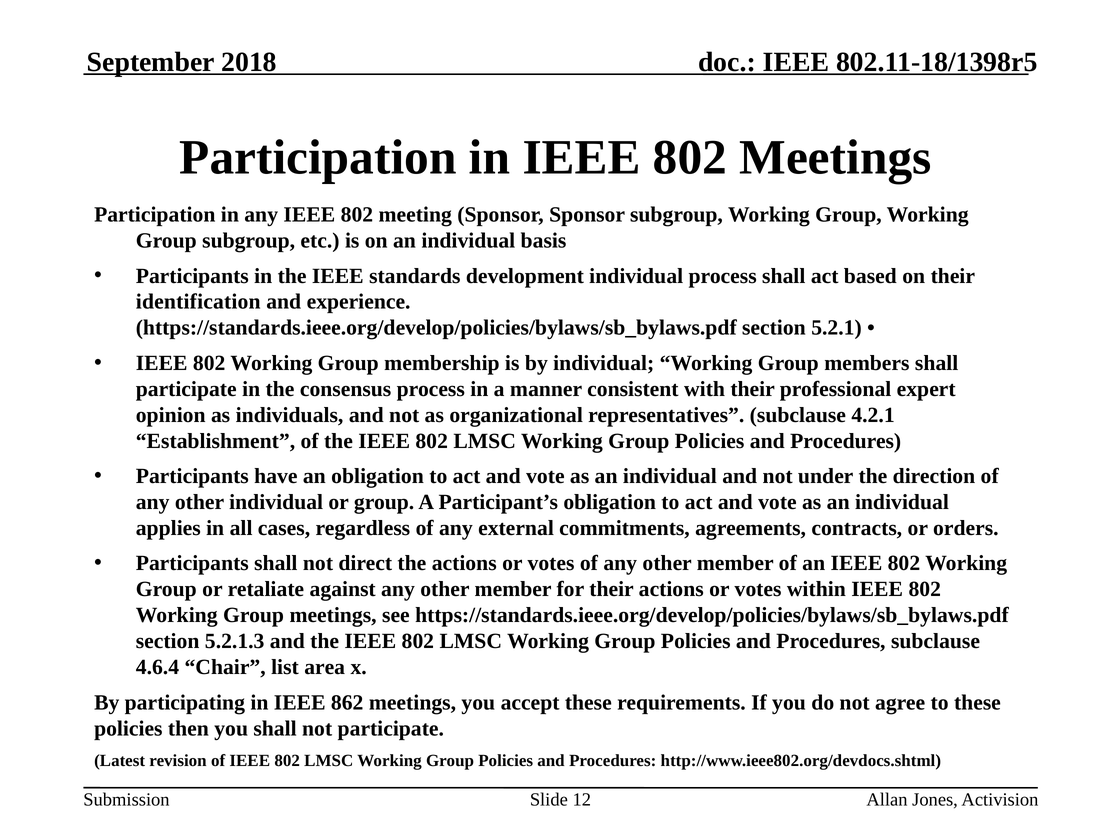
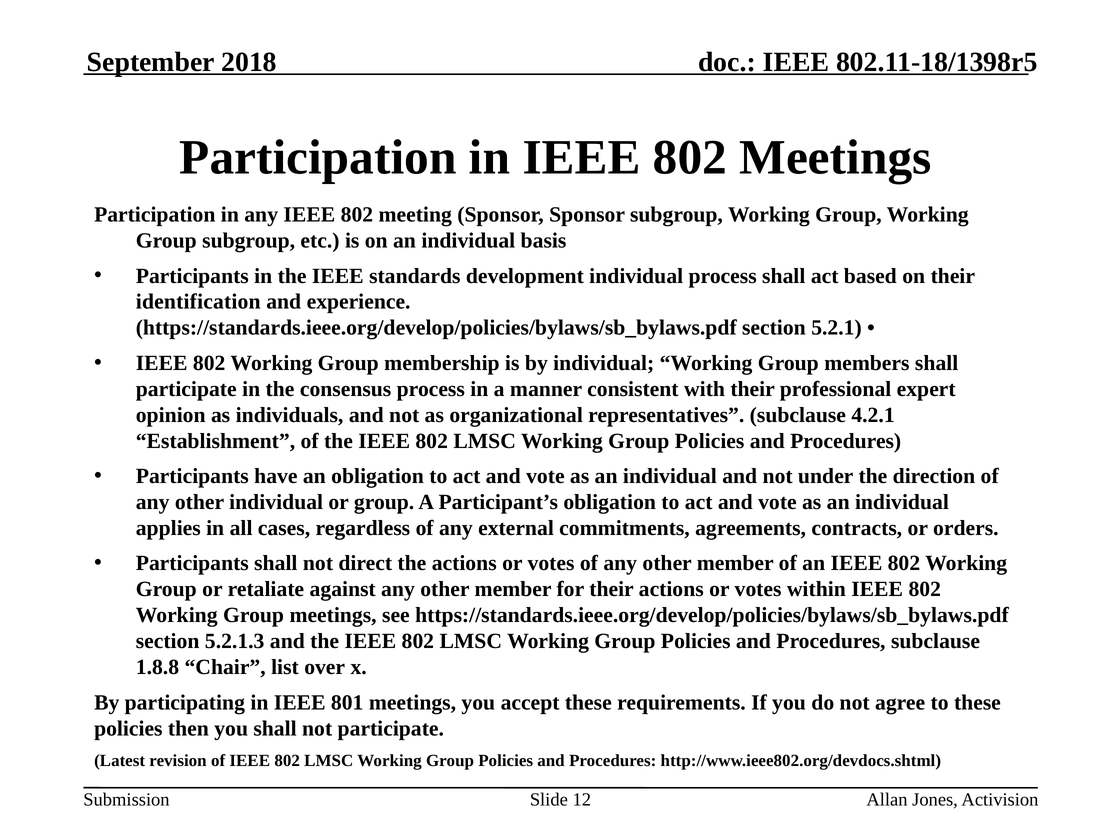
4.6.4: 4.6.4 -> 1.8.8
area: area -> over
862: 862 -> 801
